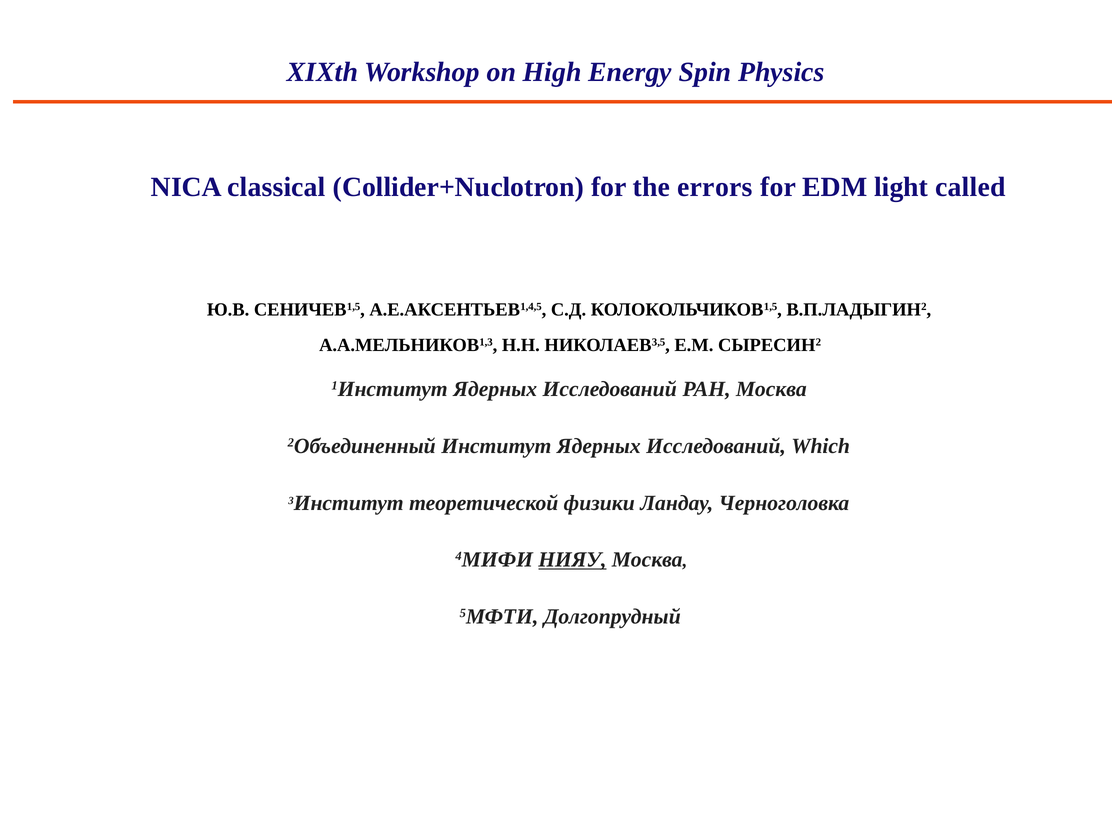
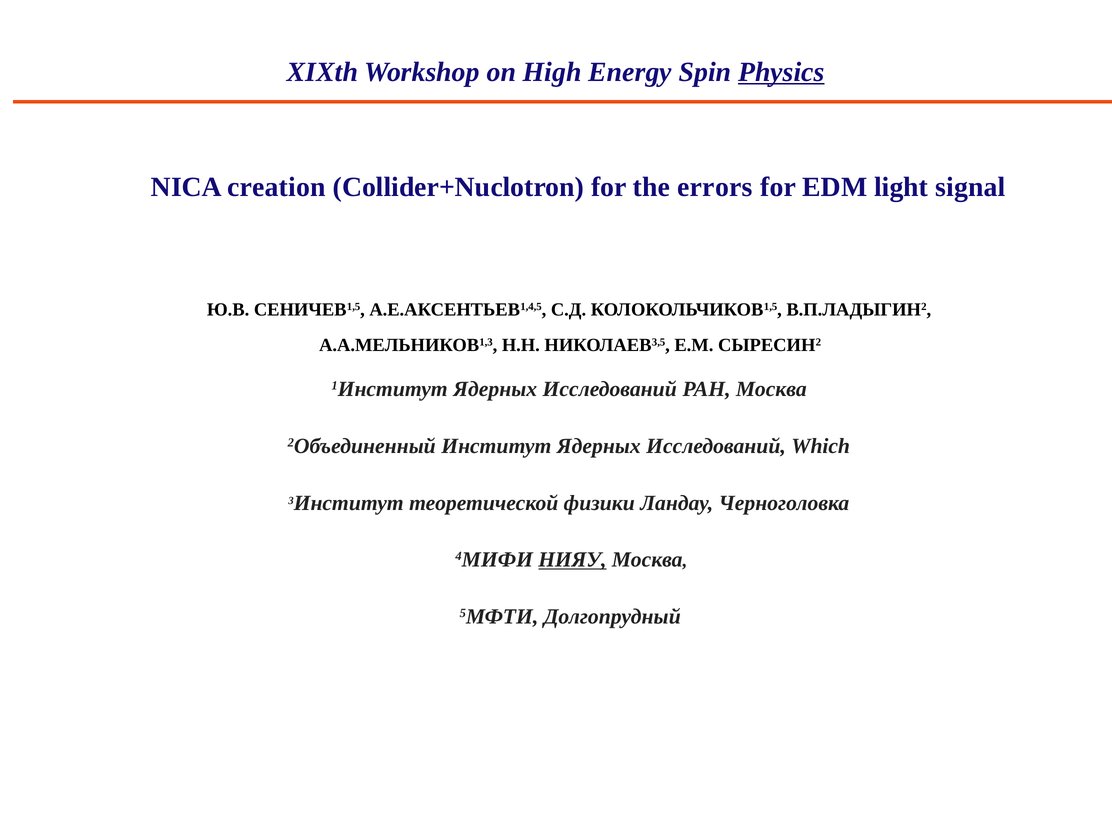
Physics underline: none -> present
classical: classical -> creation
called: called -> signal
